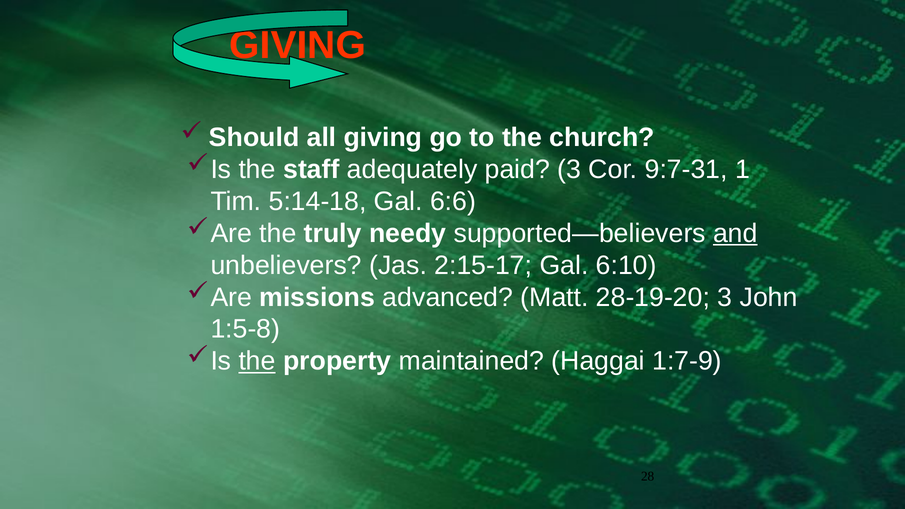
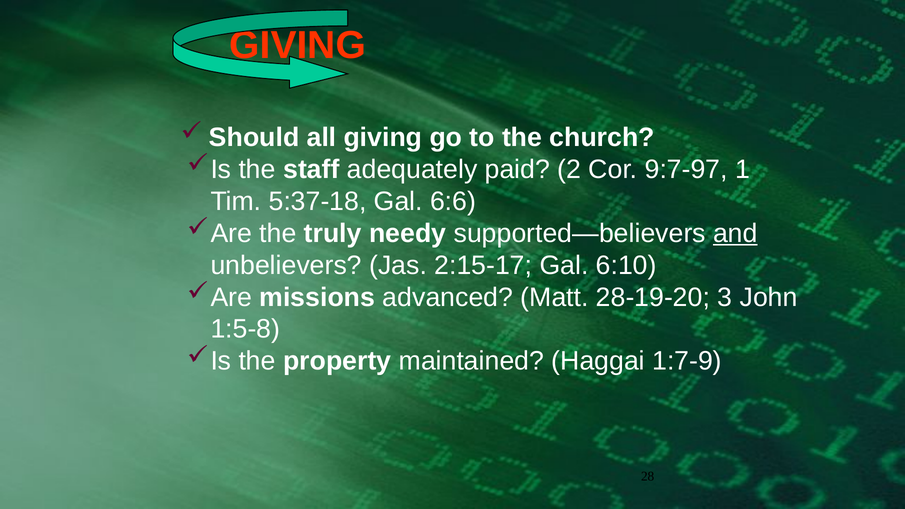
paid 3: 3 -> 2
9:7-31: 9:7-31 -> 9:7-97
5:14-18: 5:14-18 -> 5:37-18
the at (257, 361) underline: present -> none
